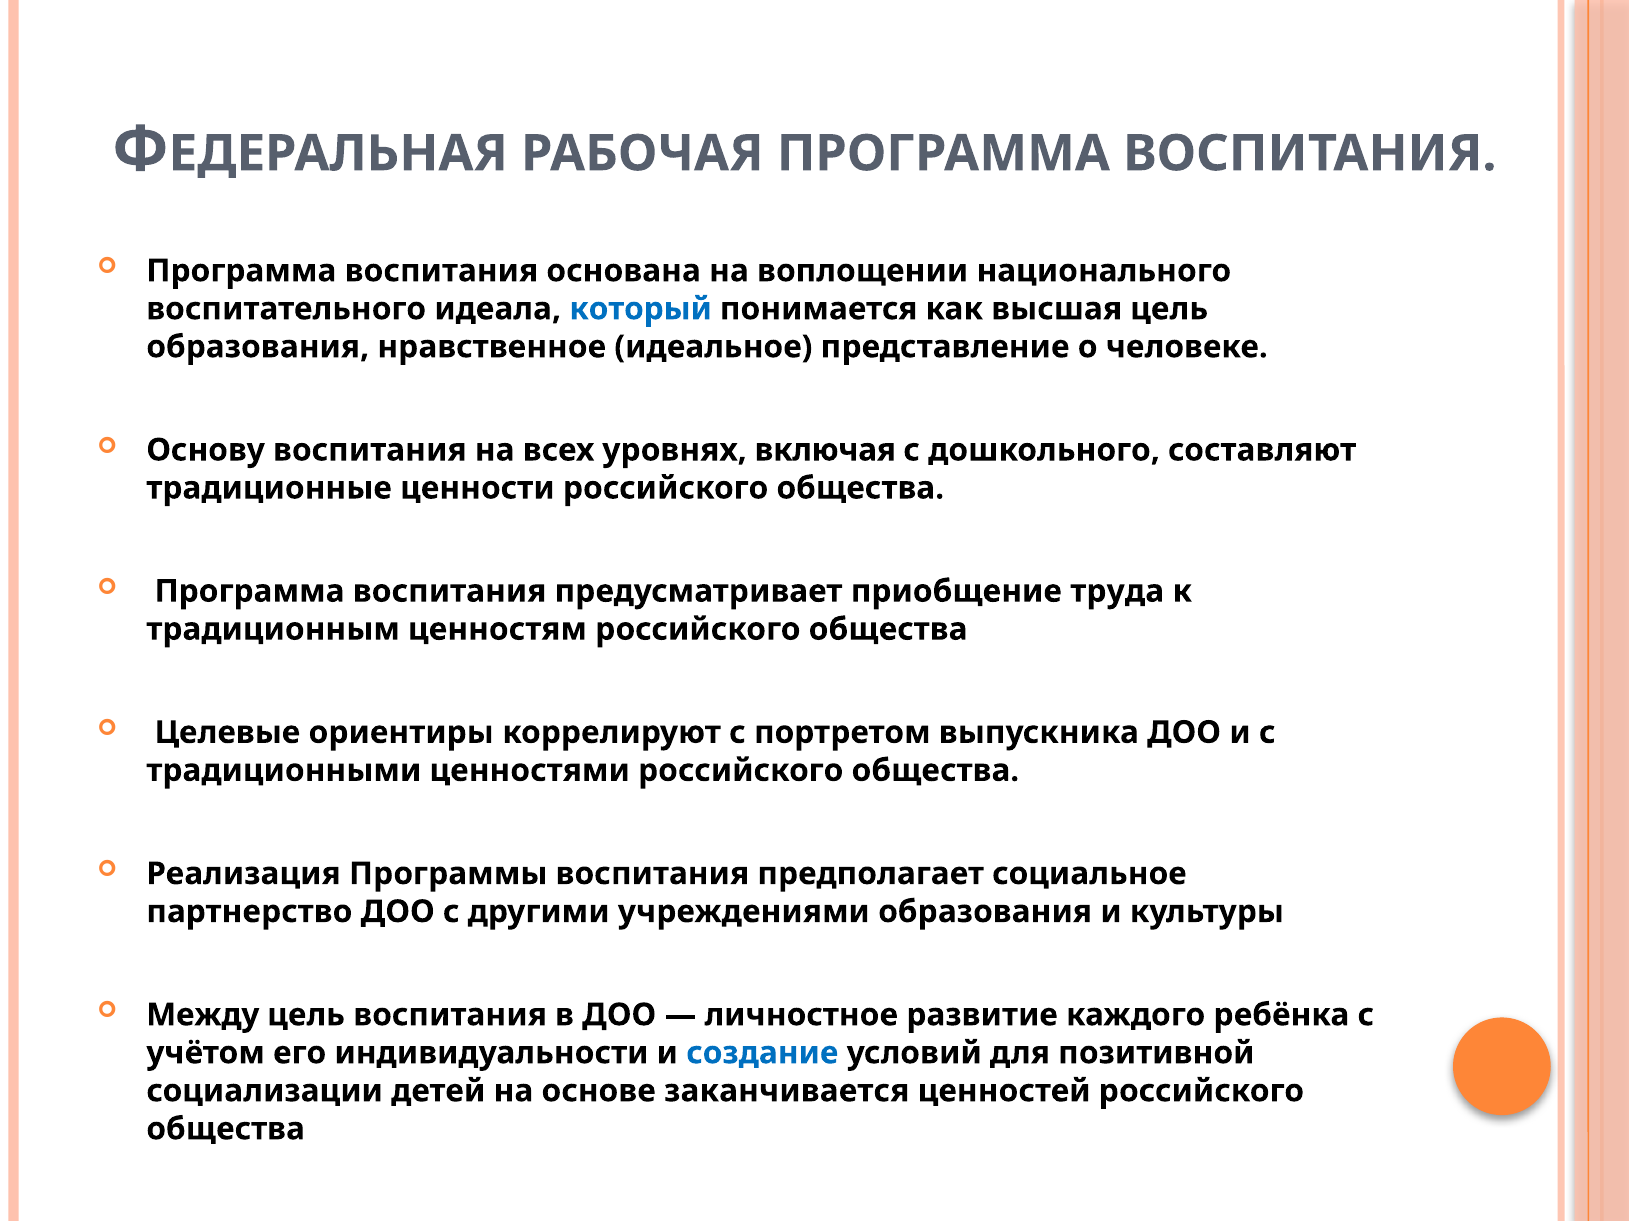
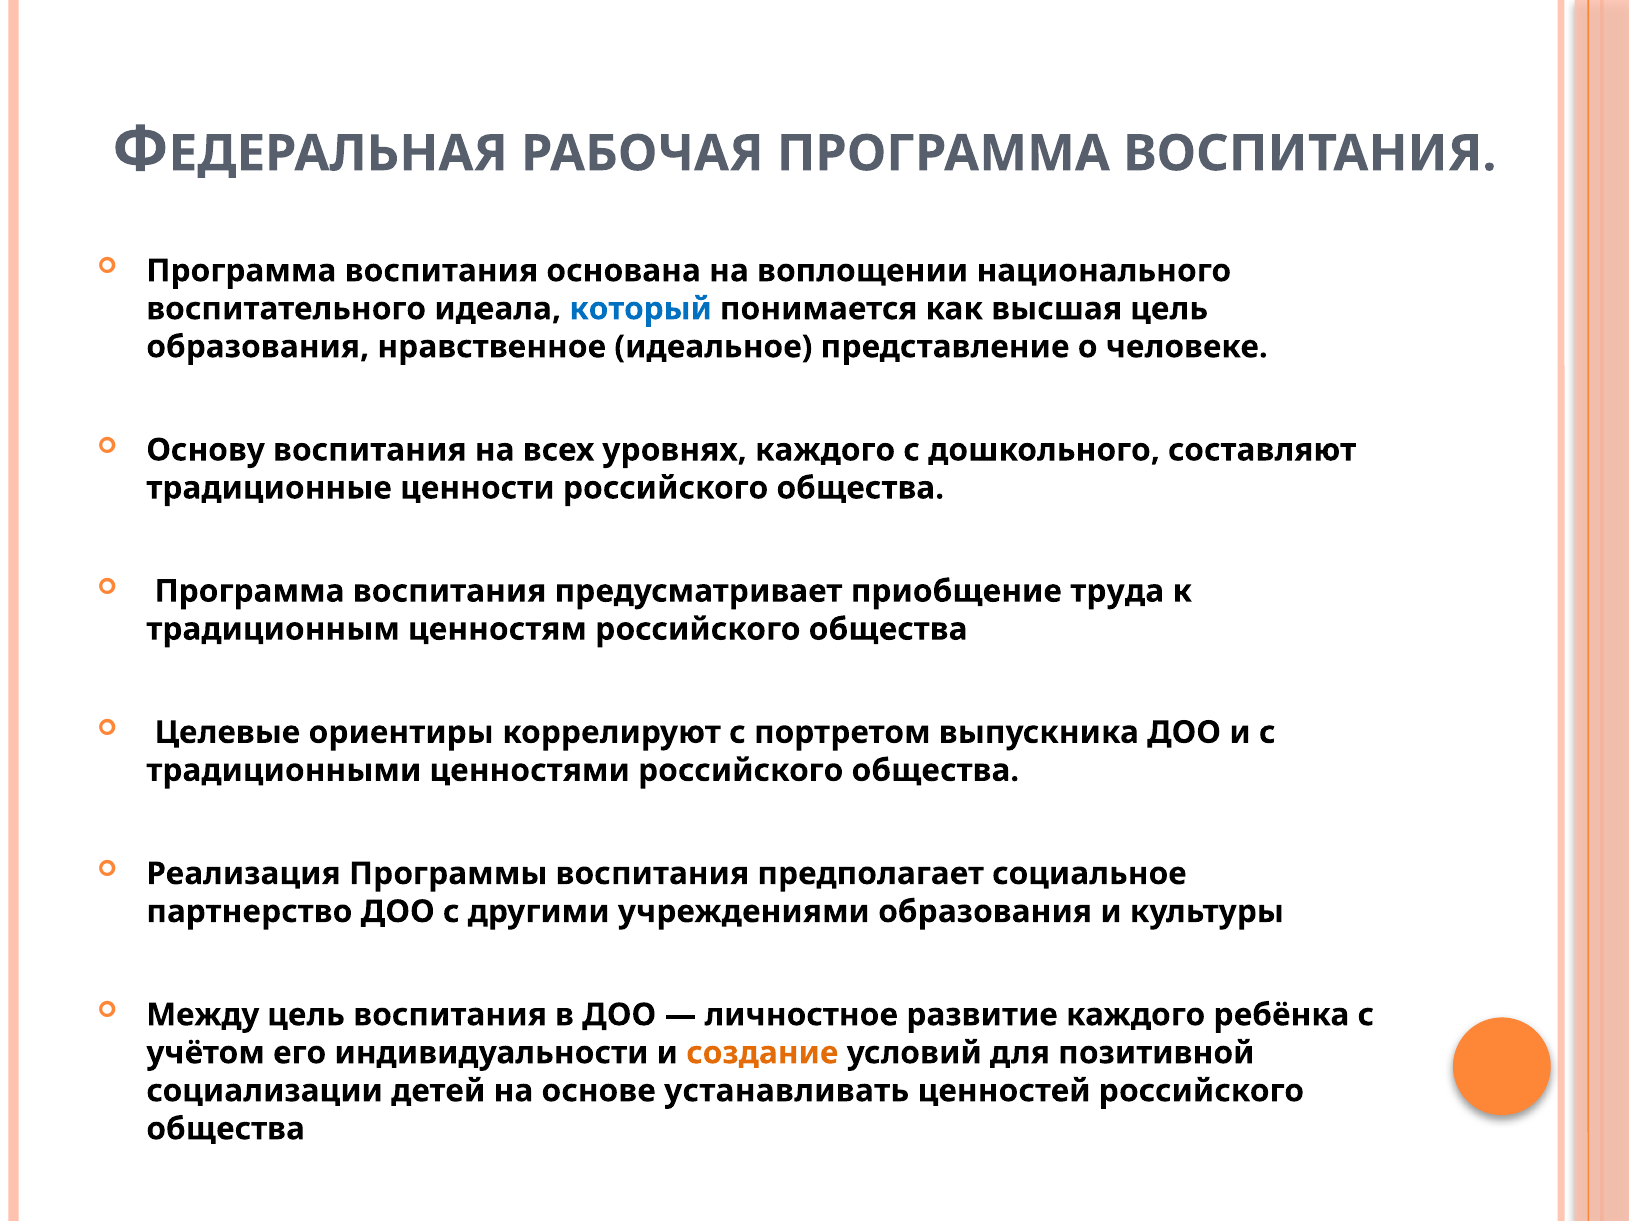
уровнях включая: включая -> каждого
создание colour: blue -> orange
заканчивается: заканчивается -> устанавливать
